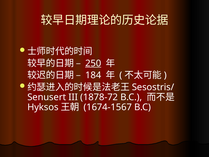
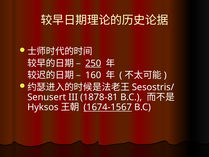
184: 184 -> 160
1878-72: 1878-72 -> 1878-81
1674-1567 underline: none -> present
